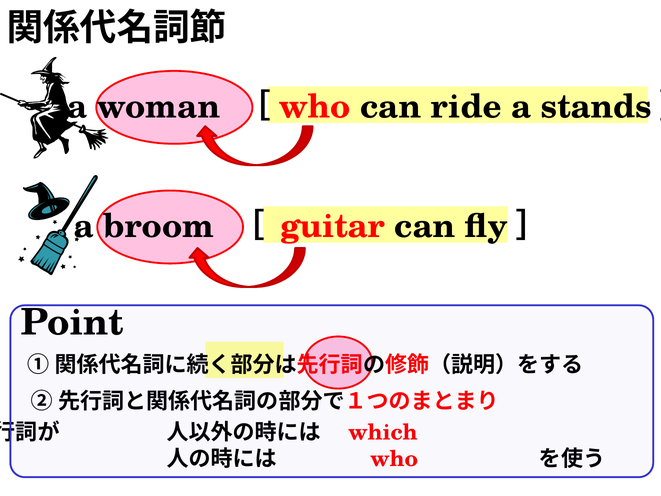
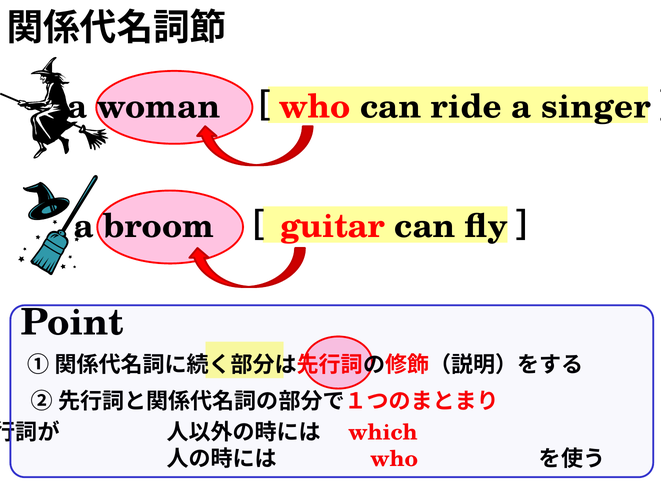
stands: stands -> singer
